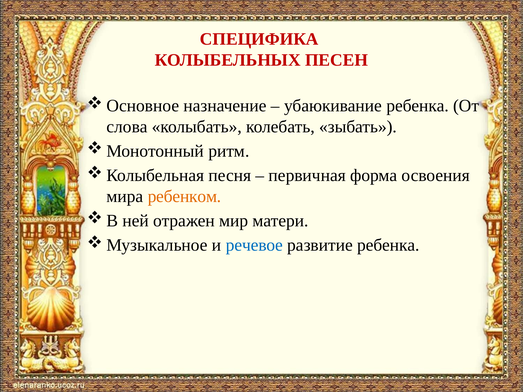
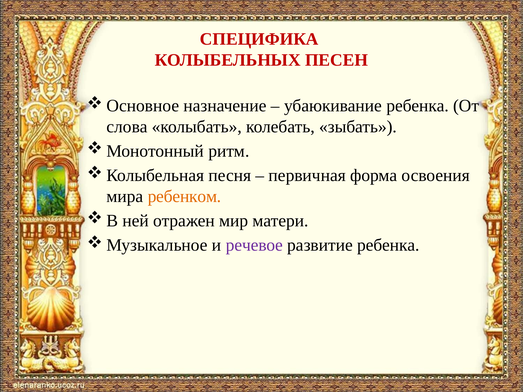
речевое colour: blue -> purple
